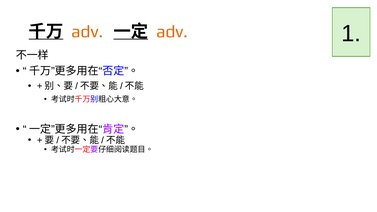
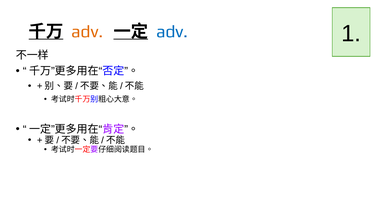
adv at (172, 32) colour: orange -> blue
